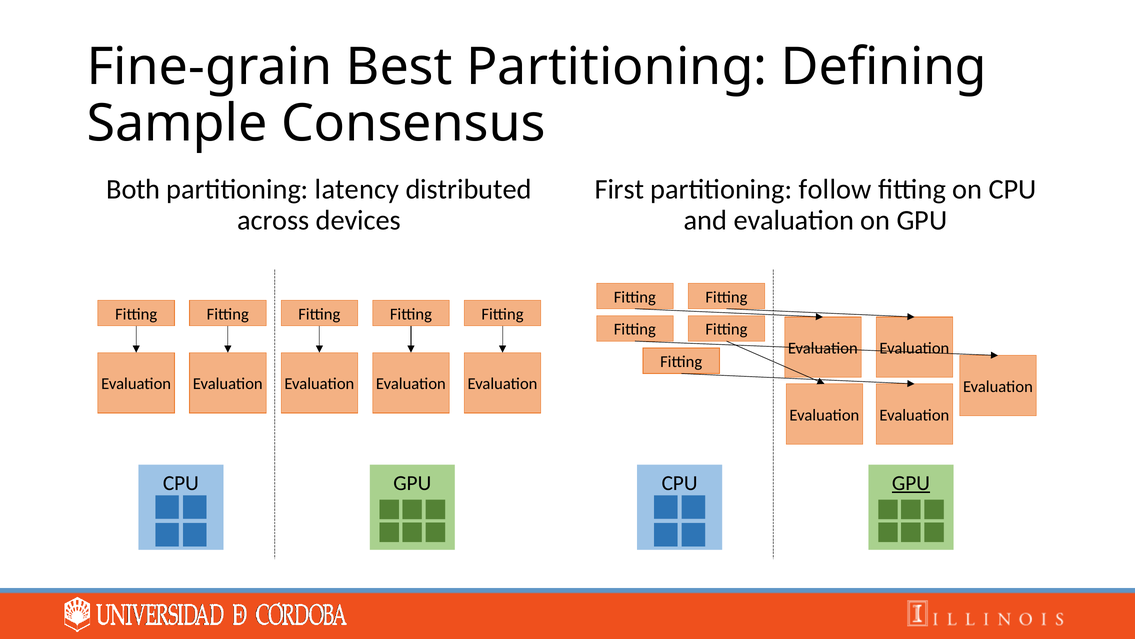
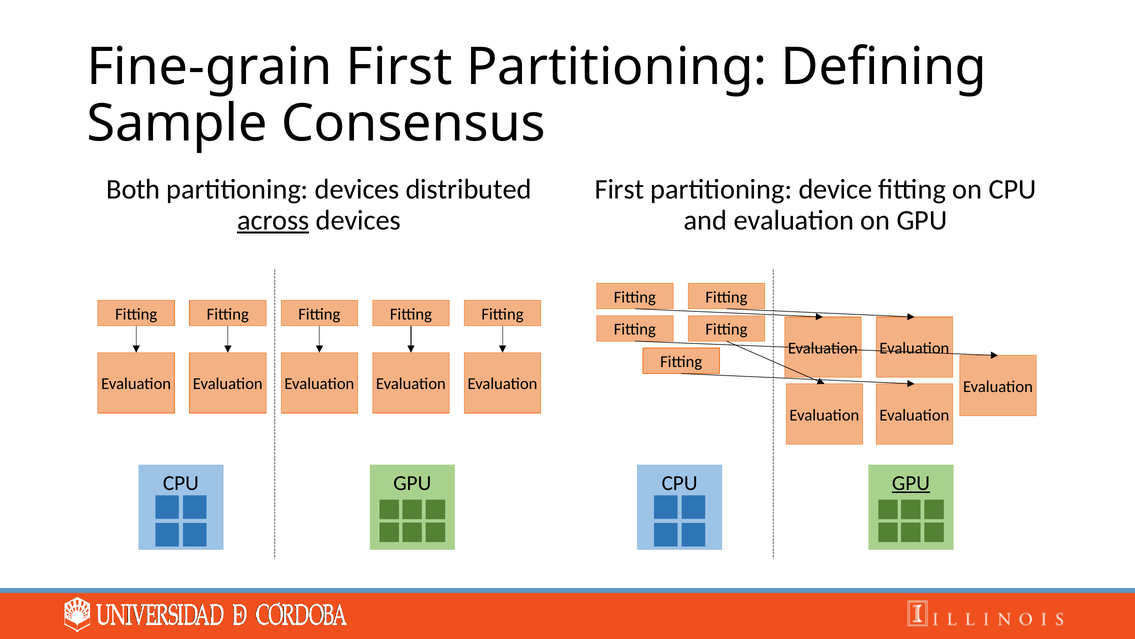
Fine-grain Best: Best -> First
partitioning latency: latency -> devices
follow: follow -> device
across underline: none -> present
